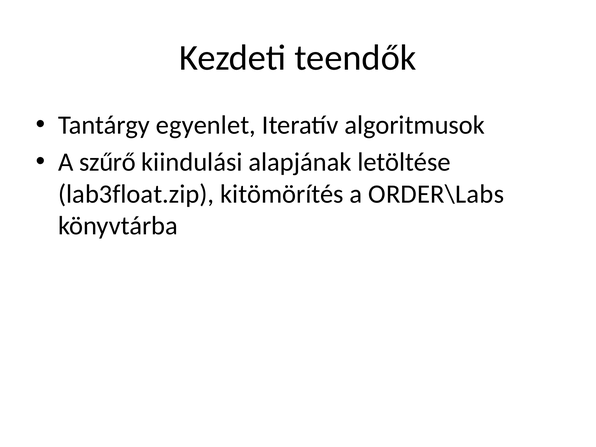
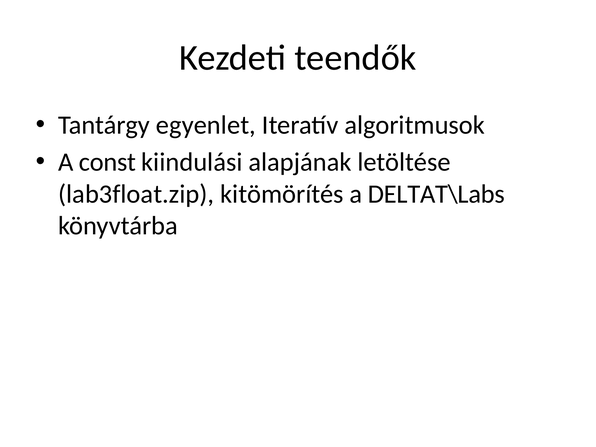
szűrő: szűrő -> const
ORDER\Labs: ORDER\Labs -> DELTAT\Labs
